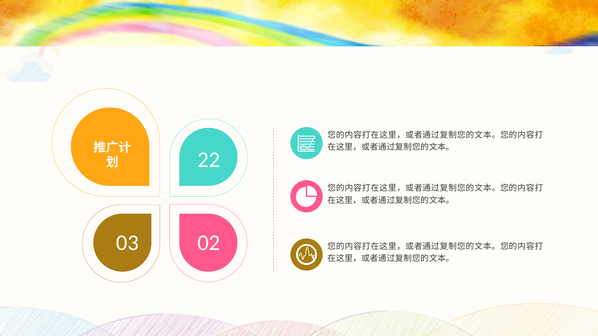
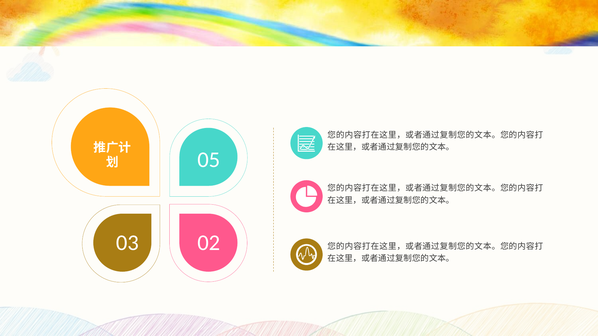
22: 22 -> 05
